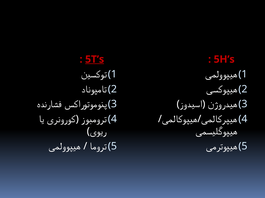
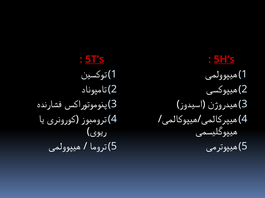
5H’s underline: none -> present
